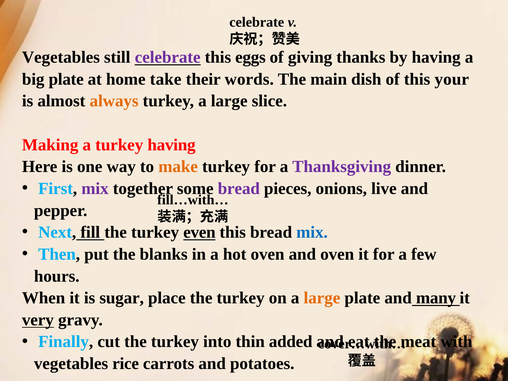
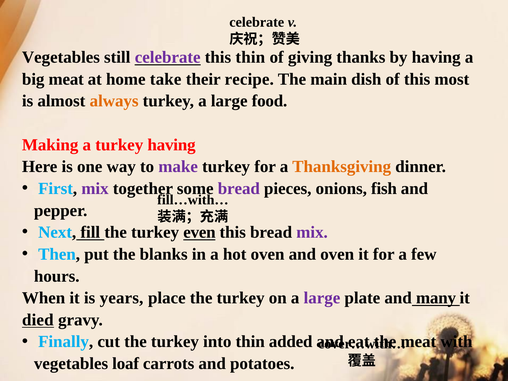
this eggs: eggs -> thin
big plate: plate -> meat
words: words -> recipe
your: your -> most
slice: slice -> food
make colour: orange -> purple
Thanksgiving colour: purple -> orange
live: live -> fish
mix at (312, 232) colour: blue -> purple
sugar: sugar -> years
large at (322, 298) colour: orange -> purple
very: very -> died
rice: rice -> loaf
